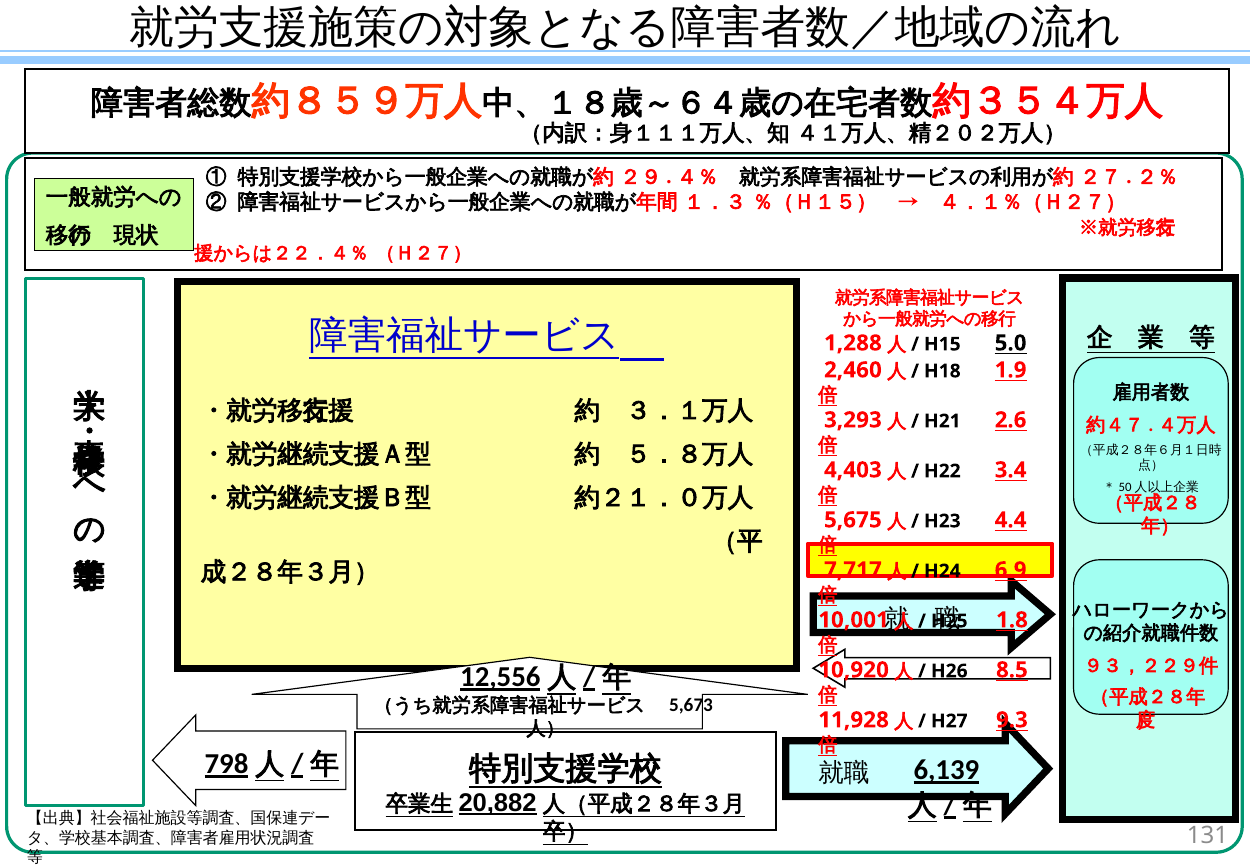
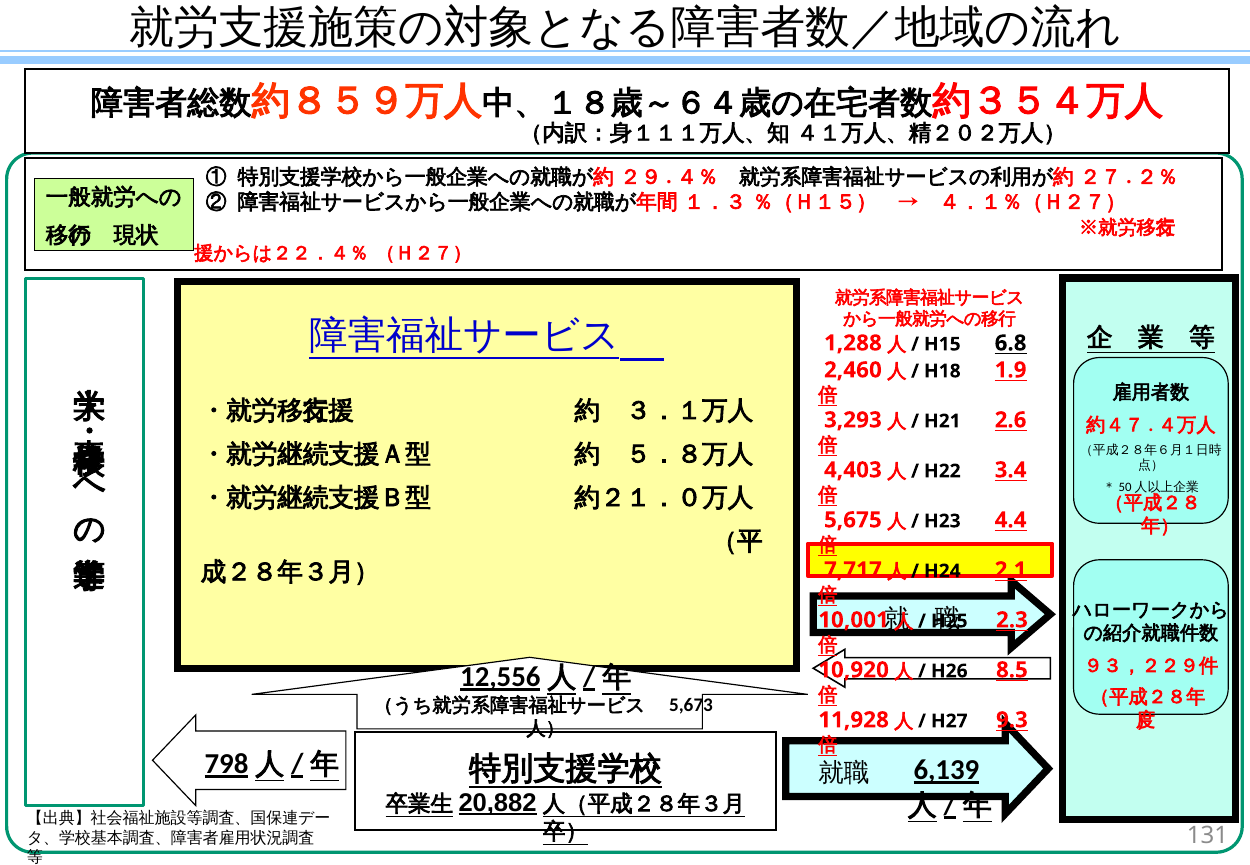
5.0: 5.0 -> 6.8
6.9: 6.9 -> 2.1
1.8: 1.8 -> 2.3
